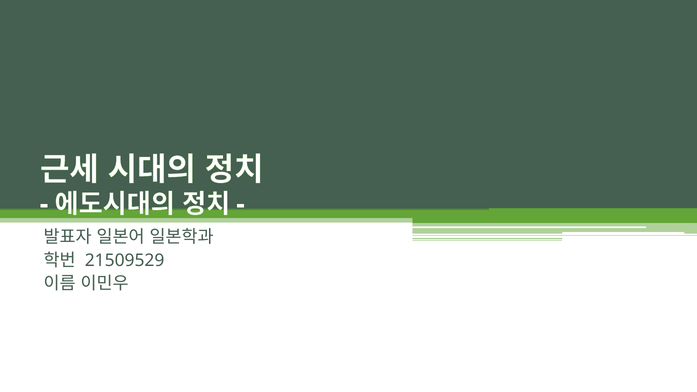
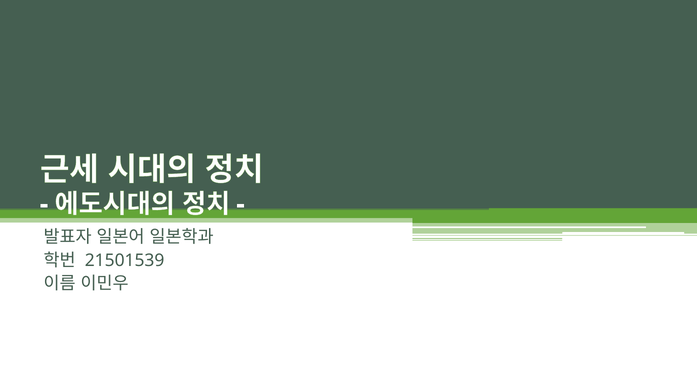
21509529: 21509529 -> 21501539
